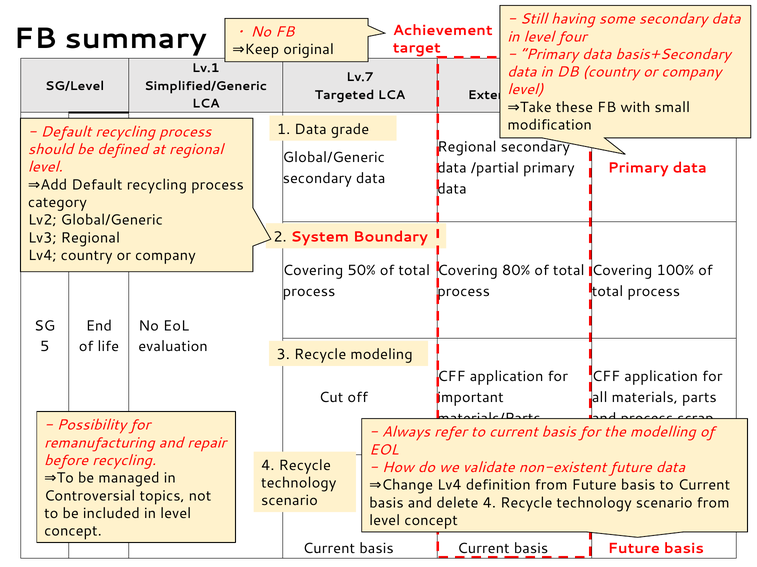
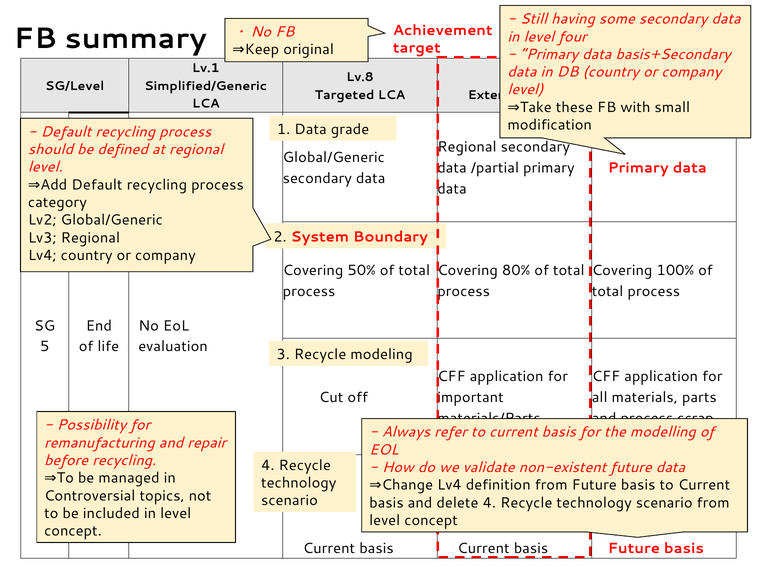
Lv.7: Lv.7 -> Lv.8
